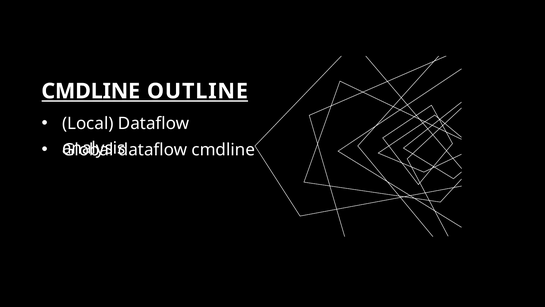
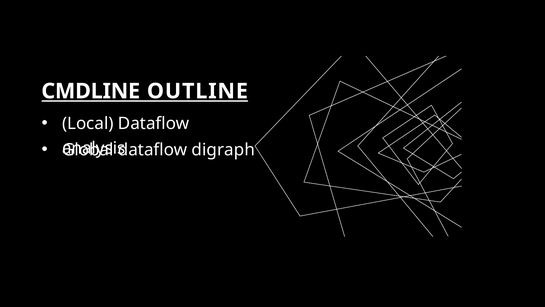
dataflow cmdline: cmdline -> digraph
